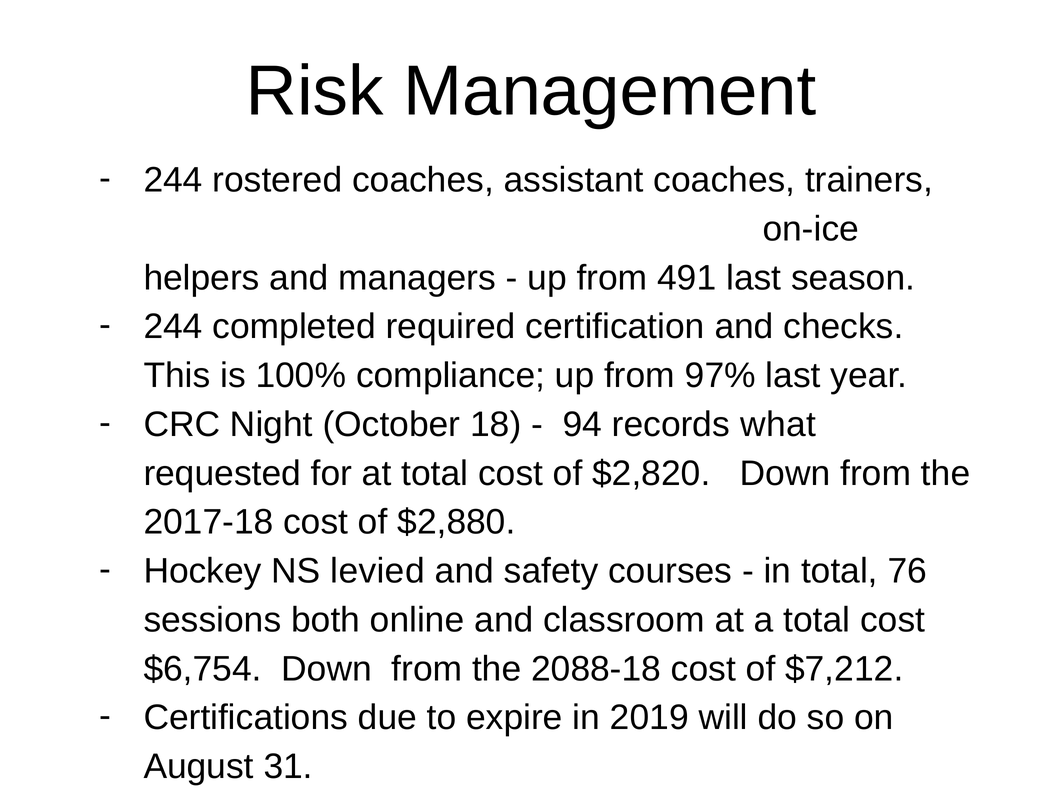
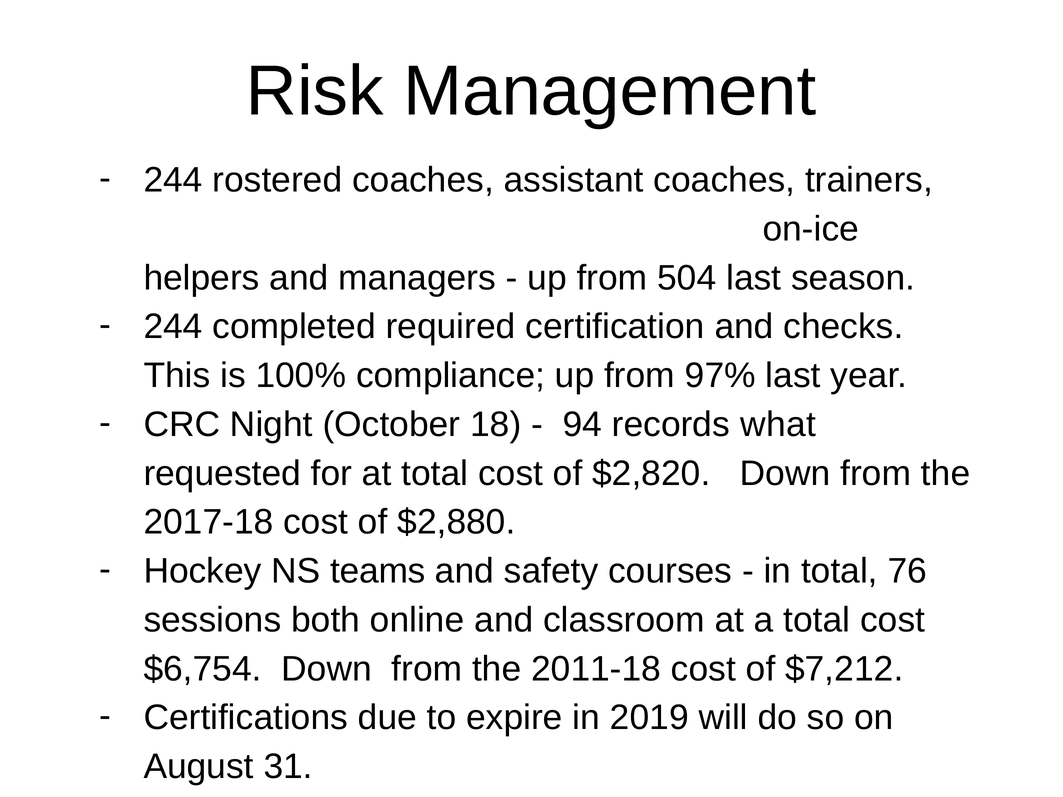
491: 491 -> 504
levied: levied -> teams
2088-18: 2088-18 -> 2011-18
